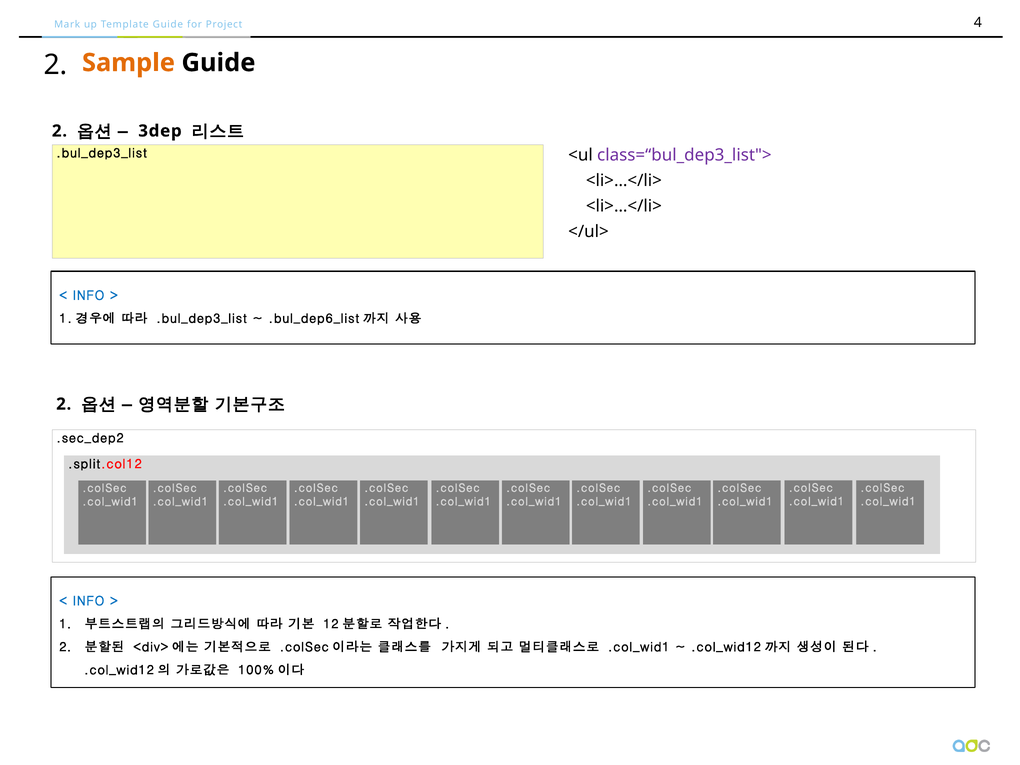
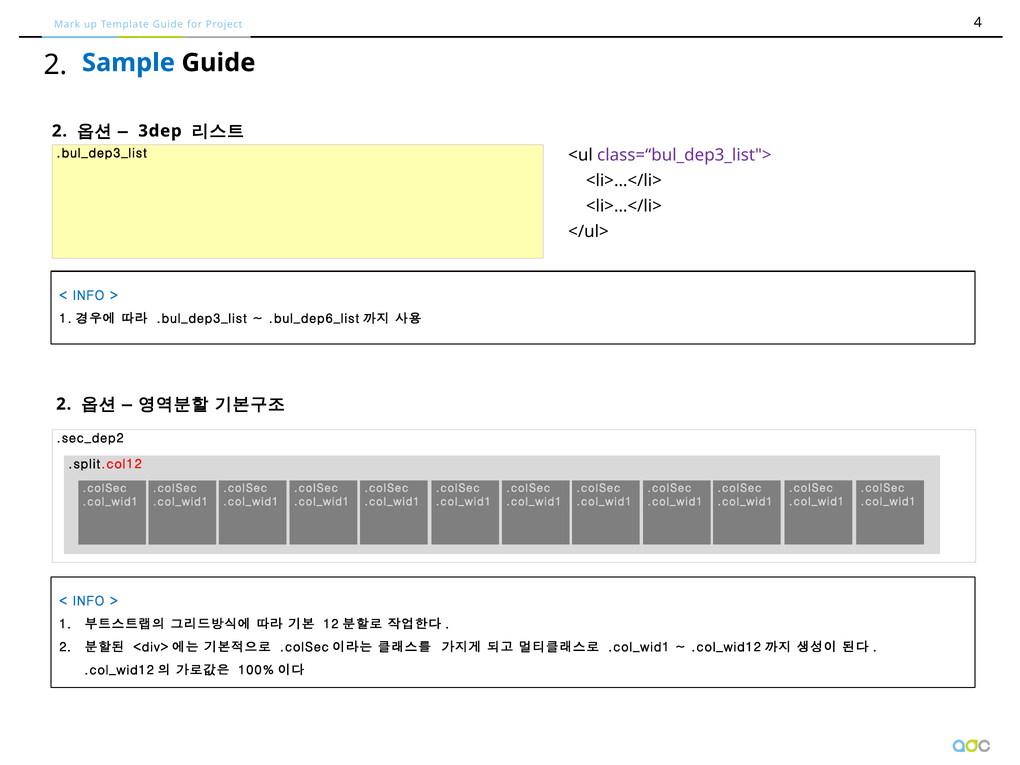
Sample colour: orange -> blue
